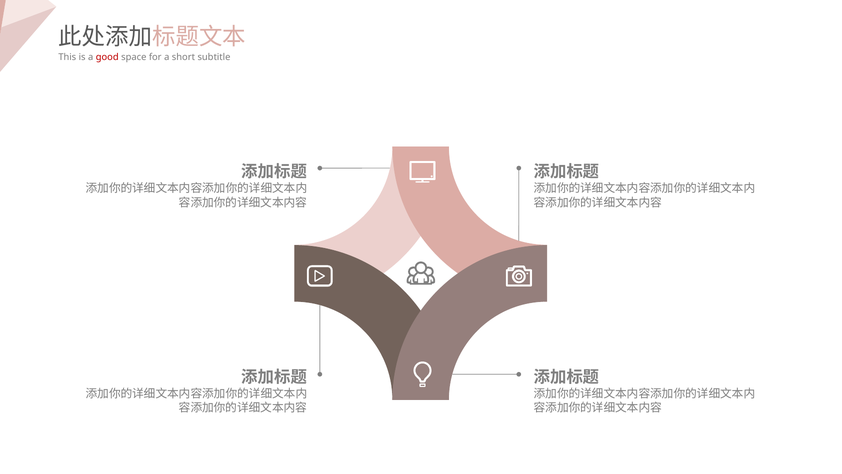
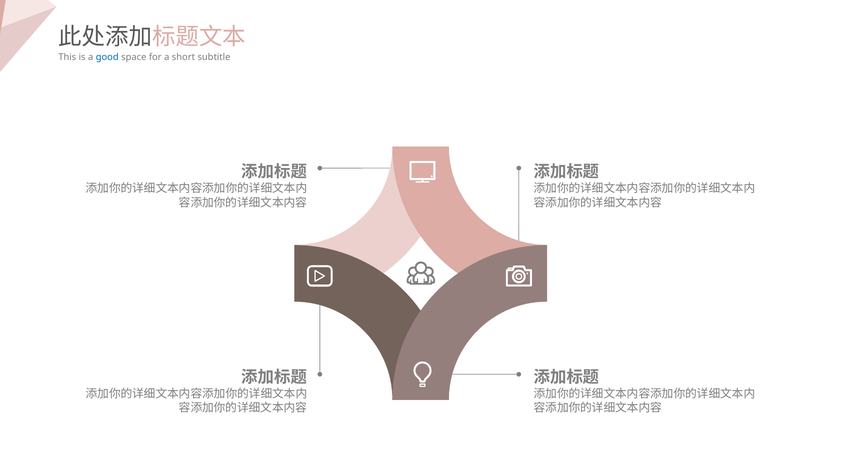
good colour: red -> blue
